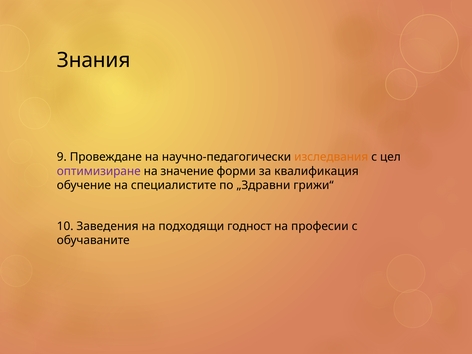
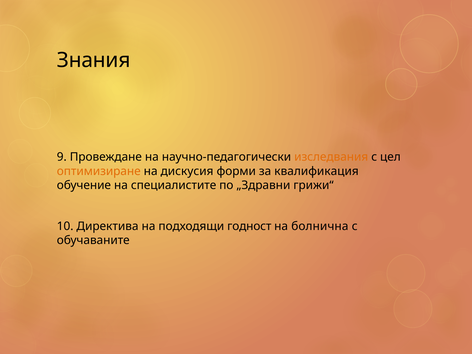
оптимизиране colour: purple -> orange
значение: значение -> дискусия
Заведения: Заведения -> Директива
професии: професии -> болнична
